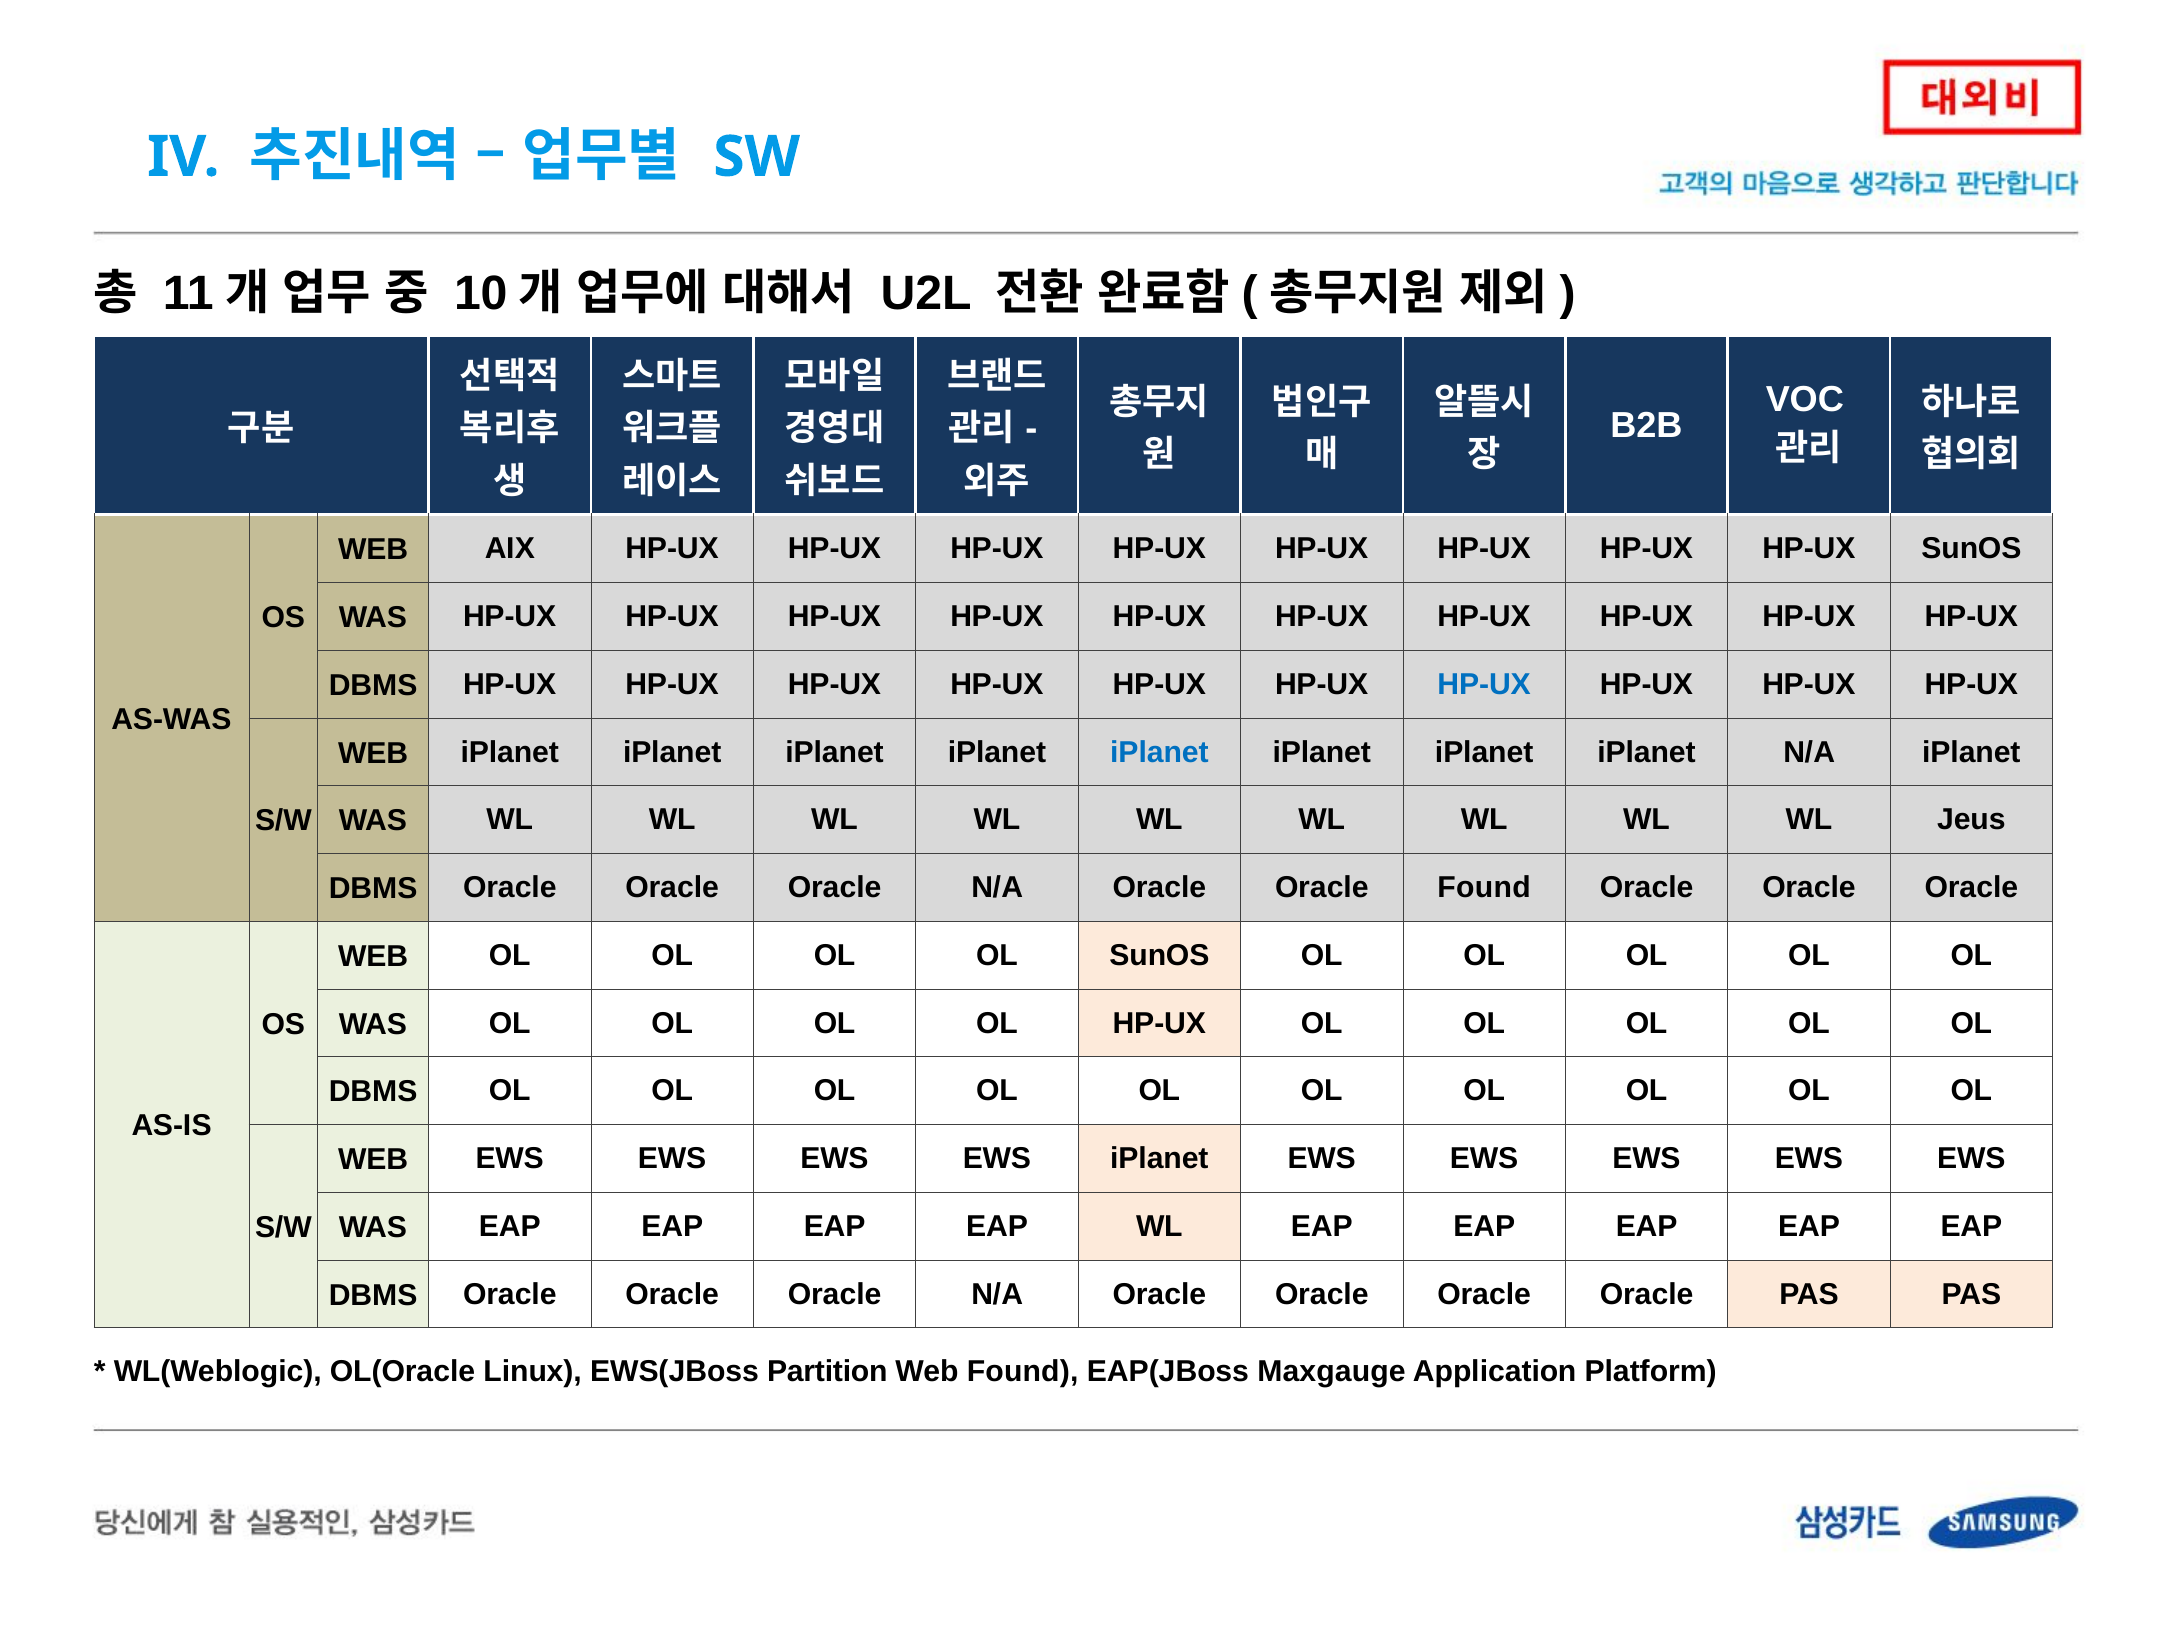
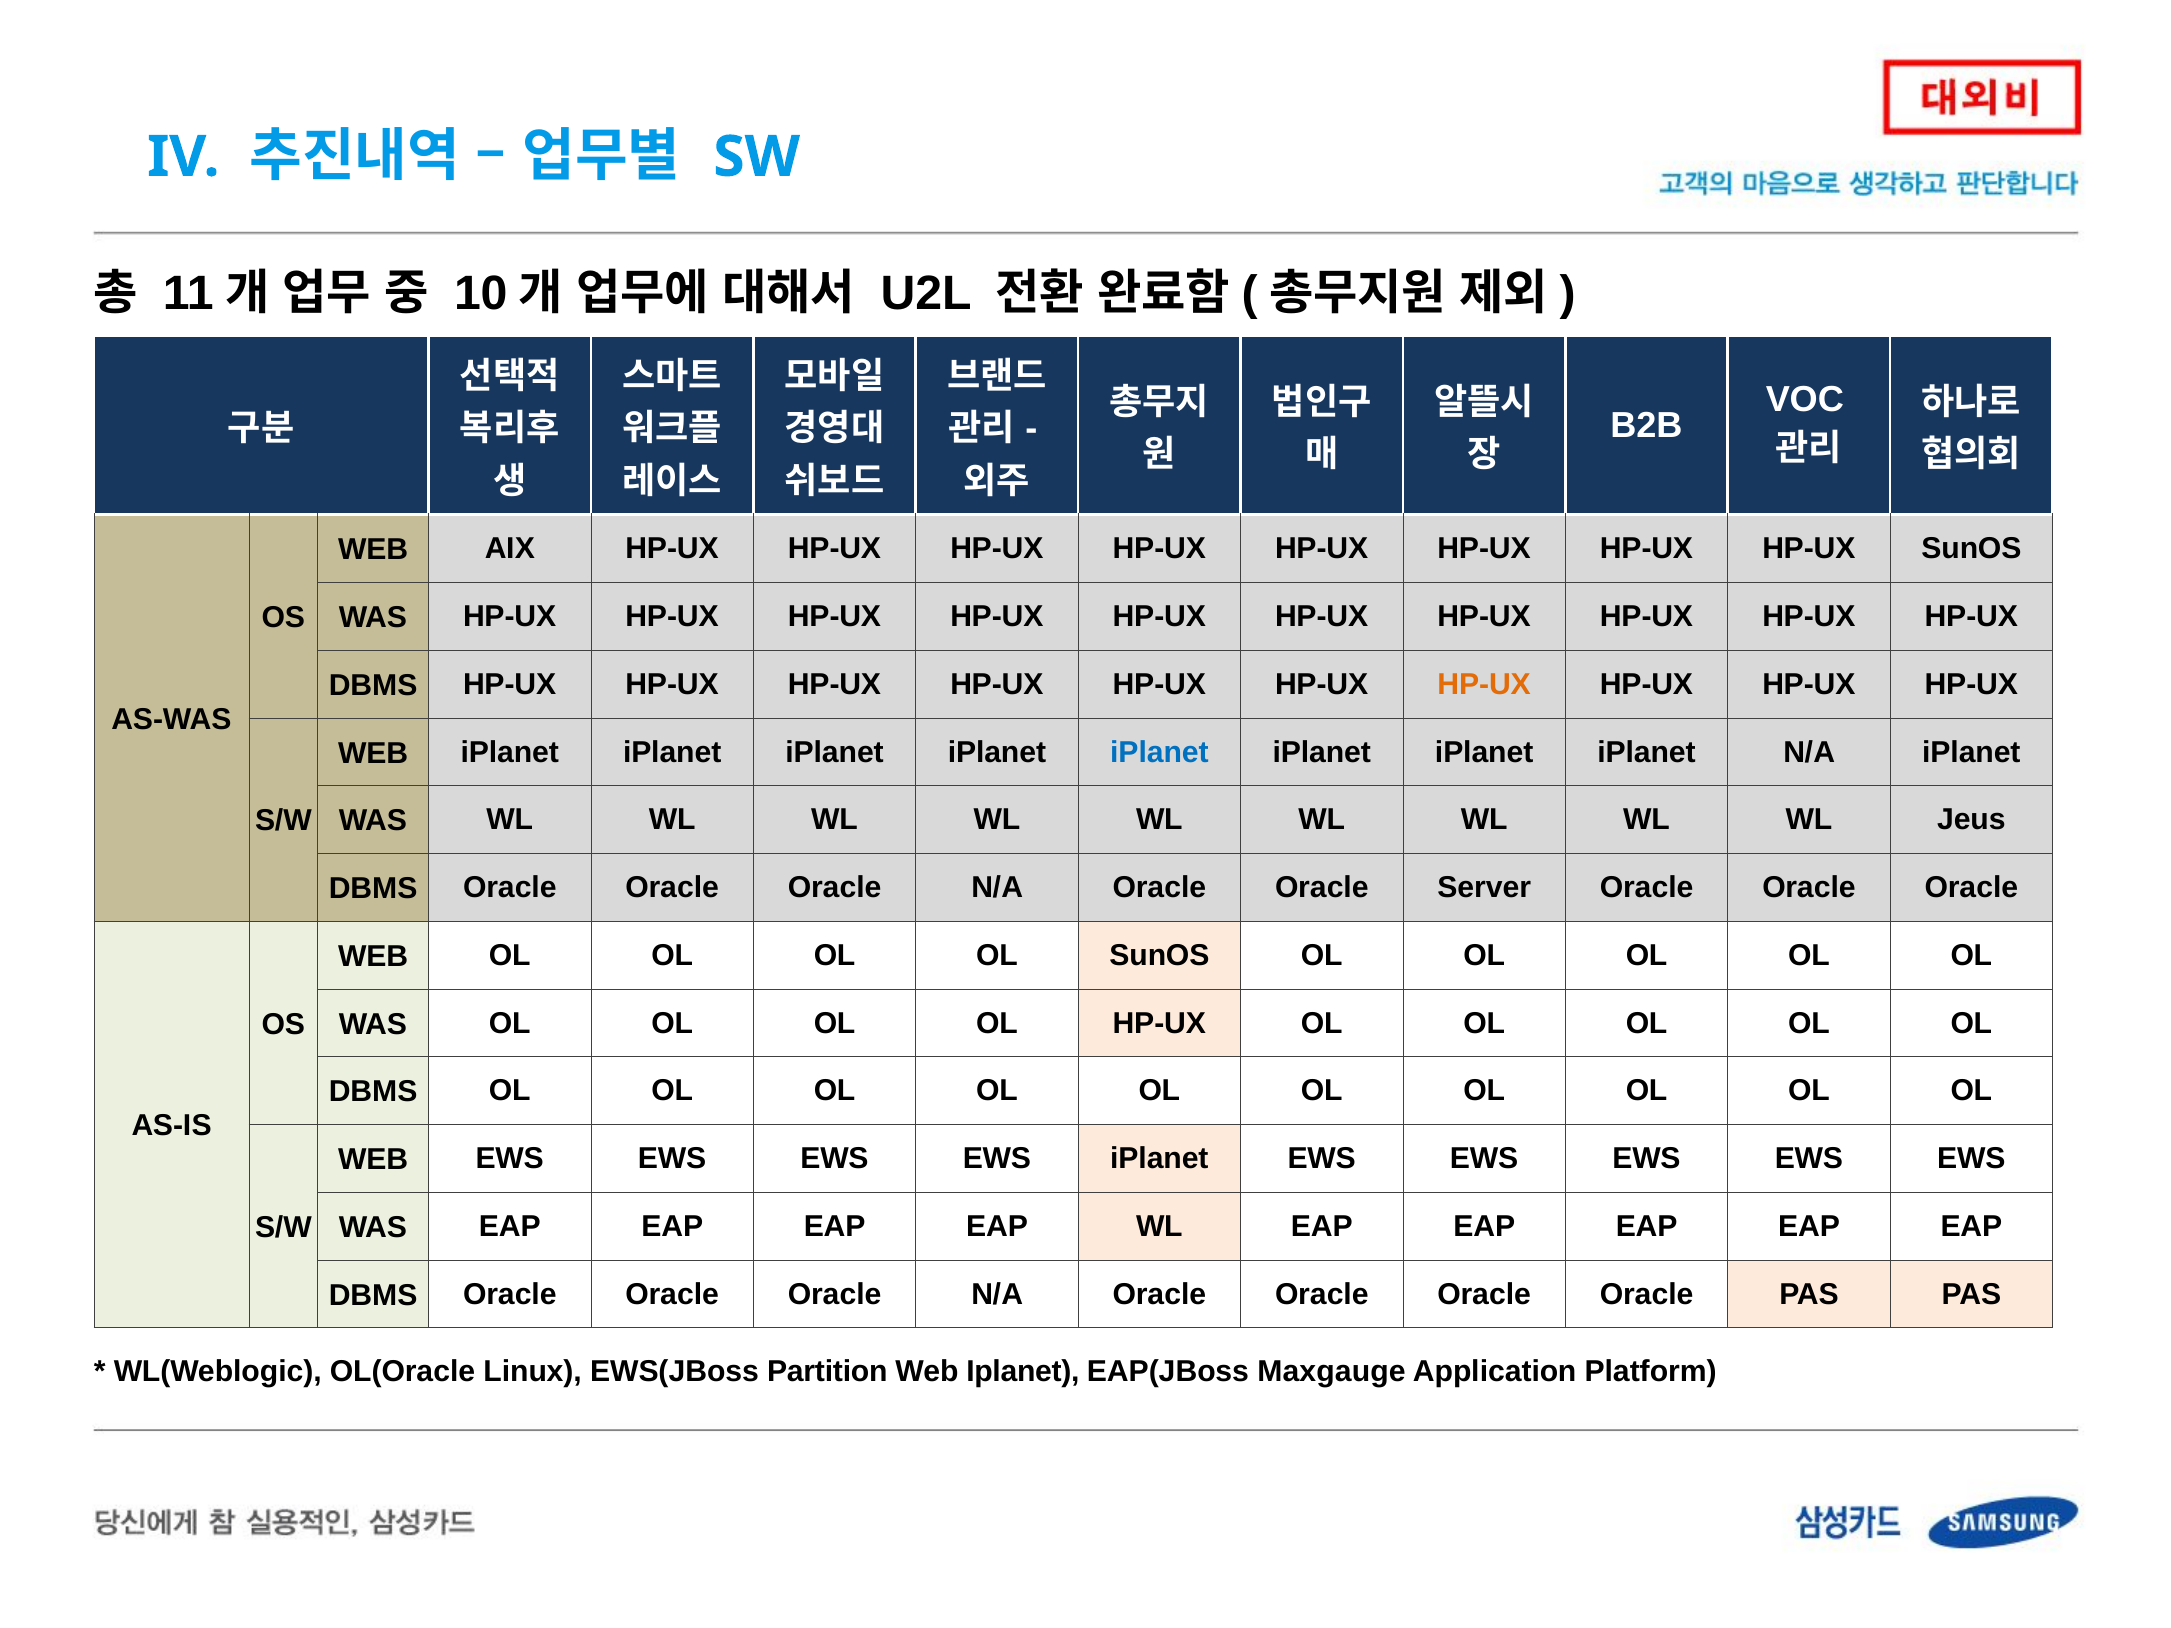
HP-UX at (1484, 684) colour: blue -> orange
Oracle Found: Found -> Server
Found at (1023, 1371): Found -> Iplanet
